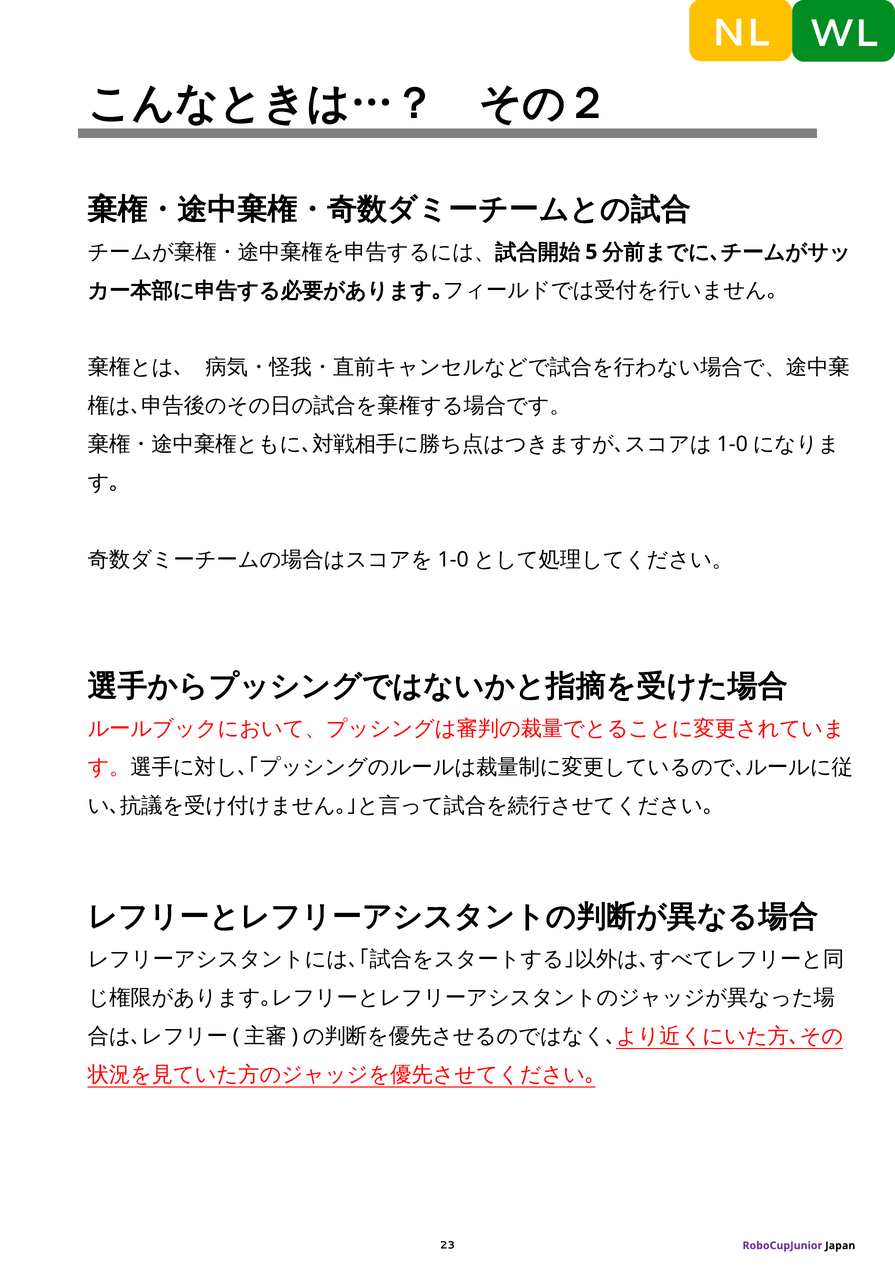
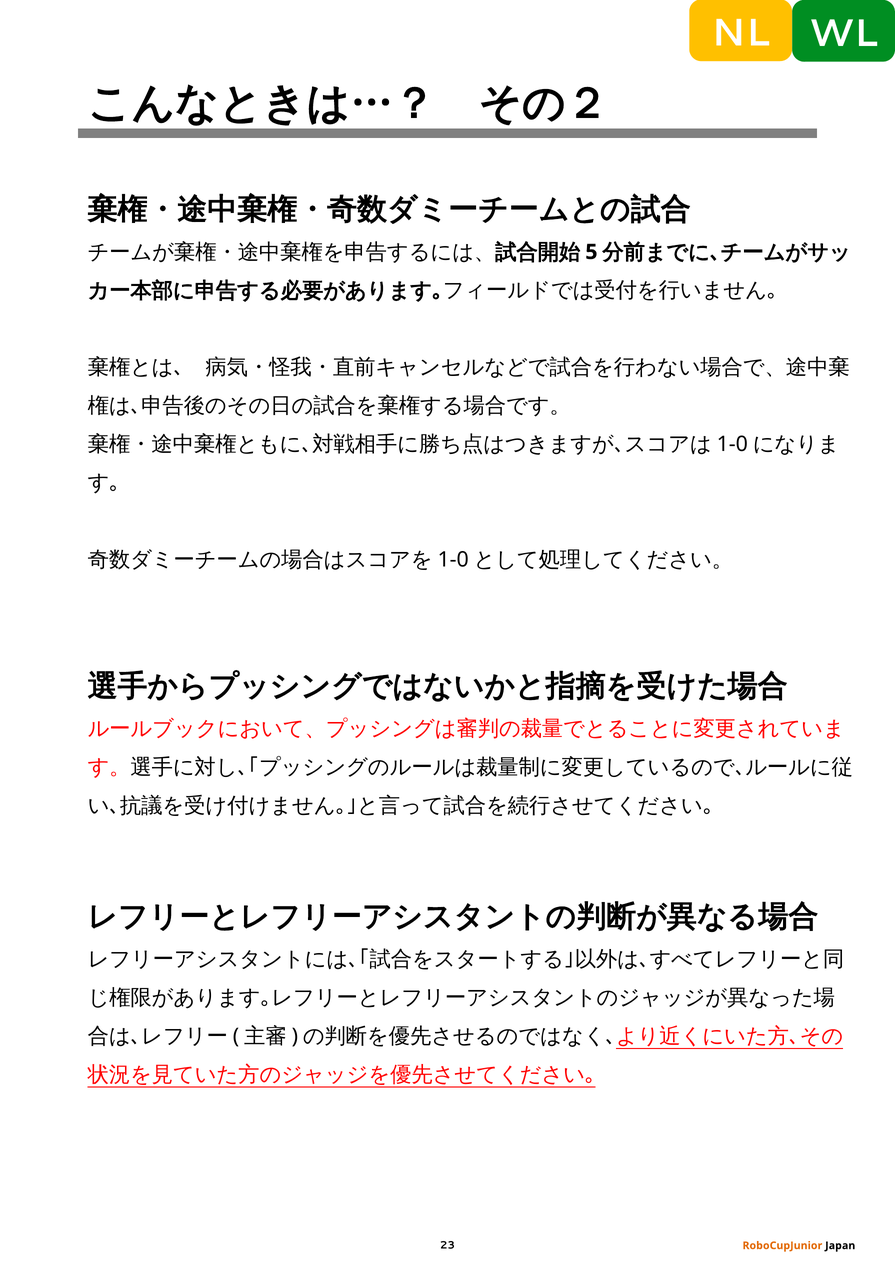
RoboCupJunior colour: purple -> orange
